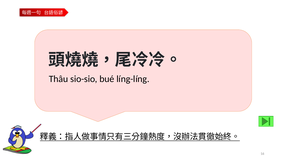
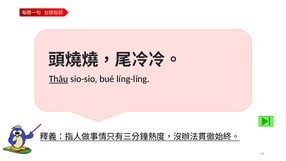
Thâu underline: none -> present
